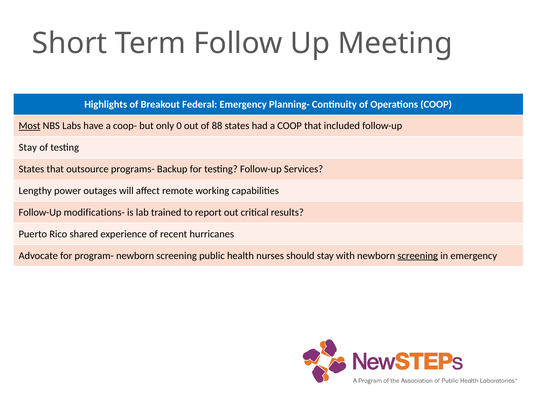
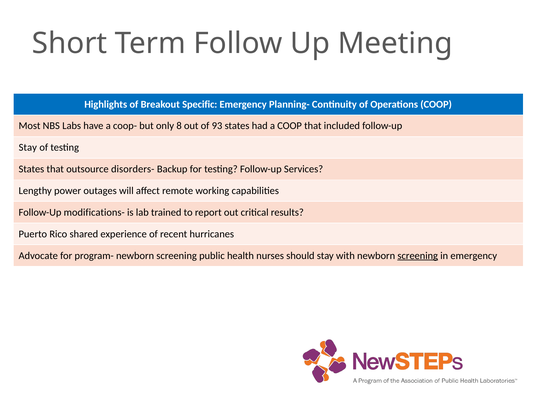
Federal: Federal -> Specific
Most underline: present -> none
0: 0 -> 8
88: 88 -> 93
programs-: programs- -> disorders-
